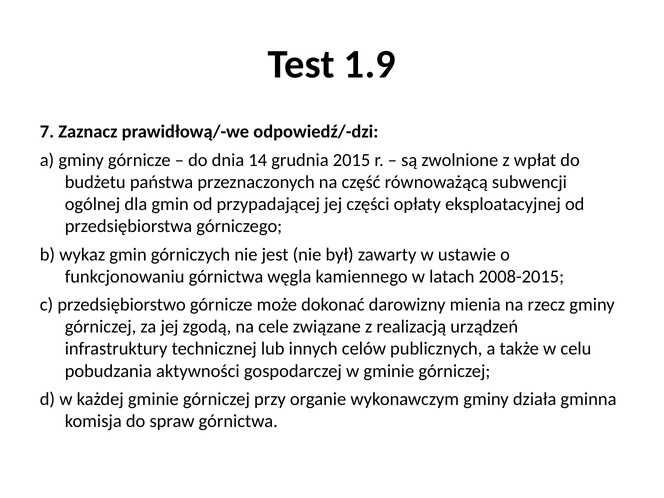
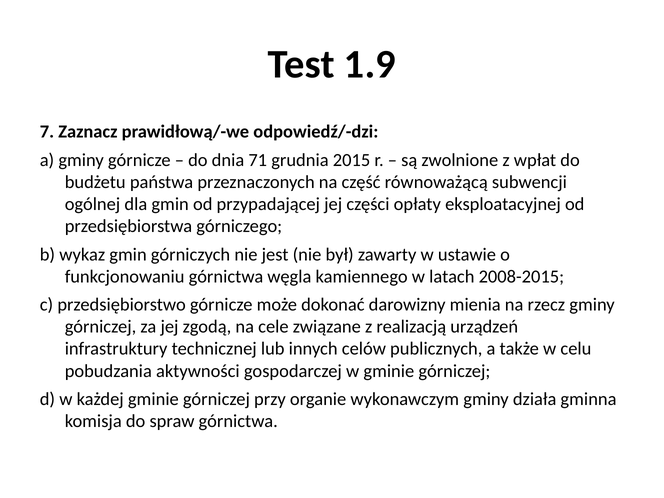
14: 14 -> 71
